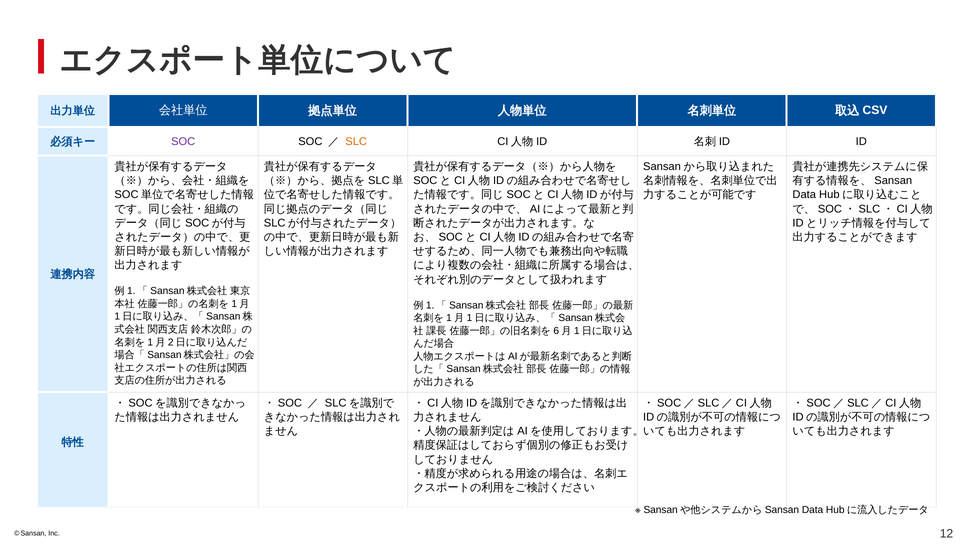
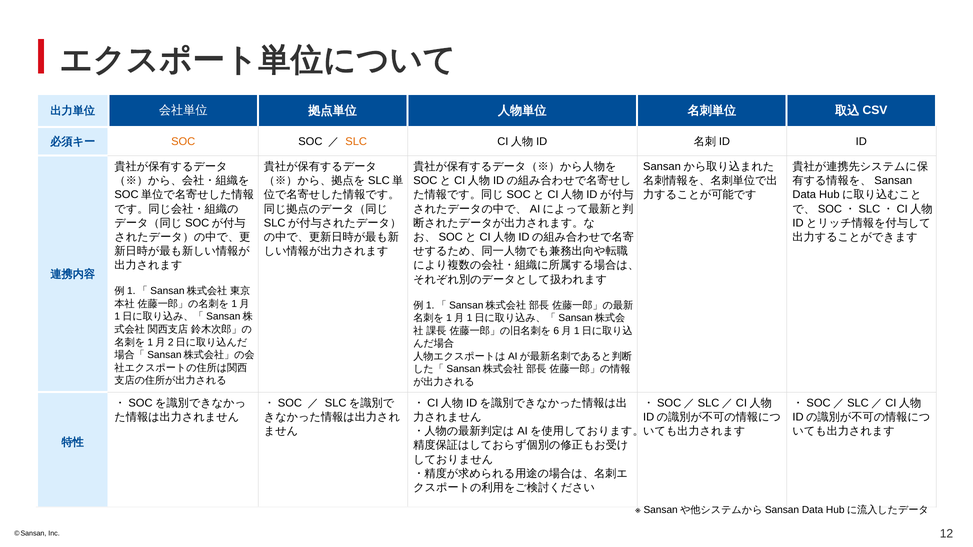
SOC at (183, 142) colour: purple -> orange
